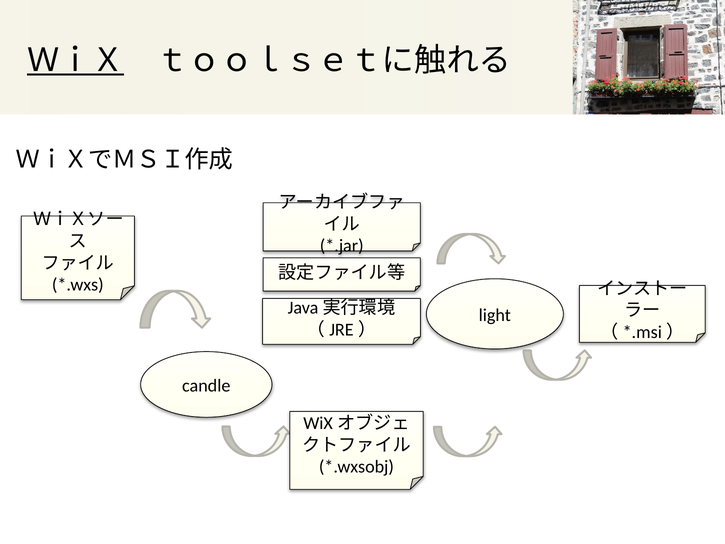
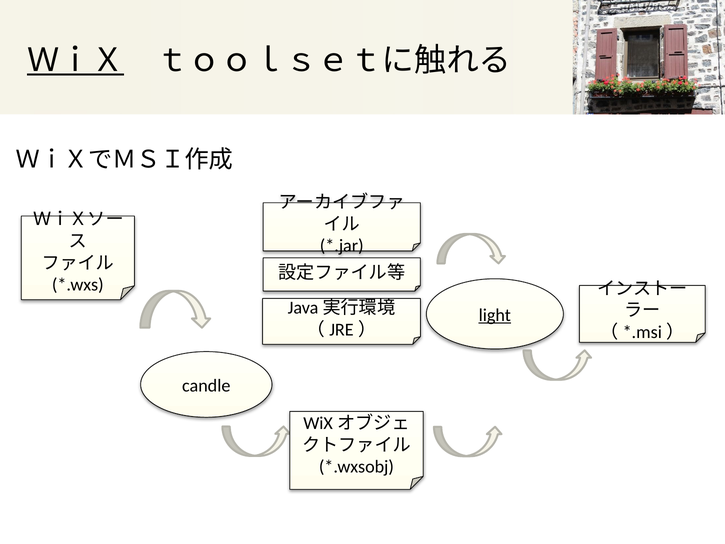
light underline: none -> present
